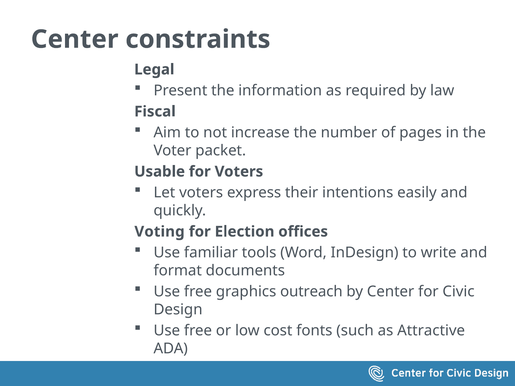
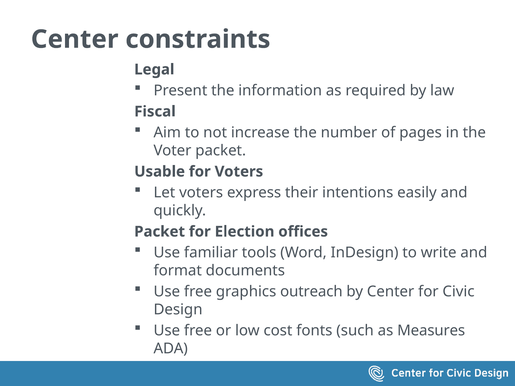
Voting at (160, 232): Voting -> Packet
Attractive: Attractive -> Measures
